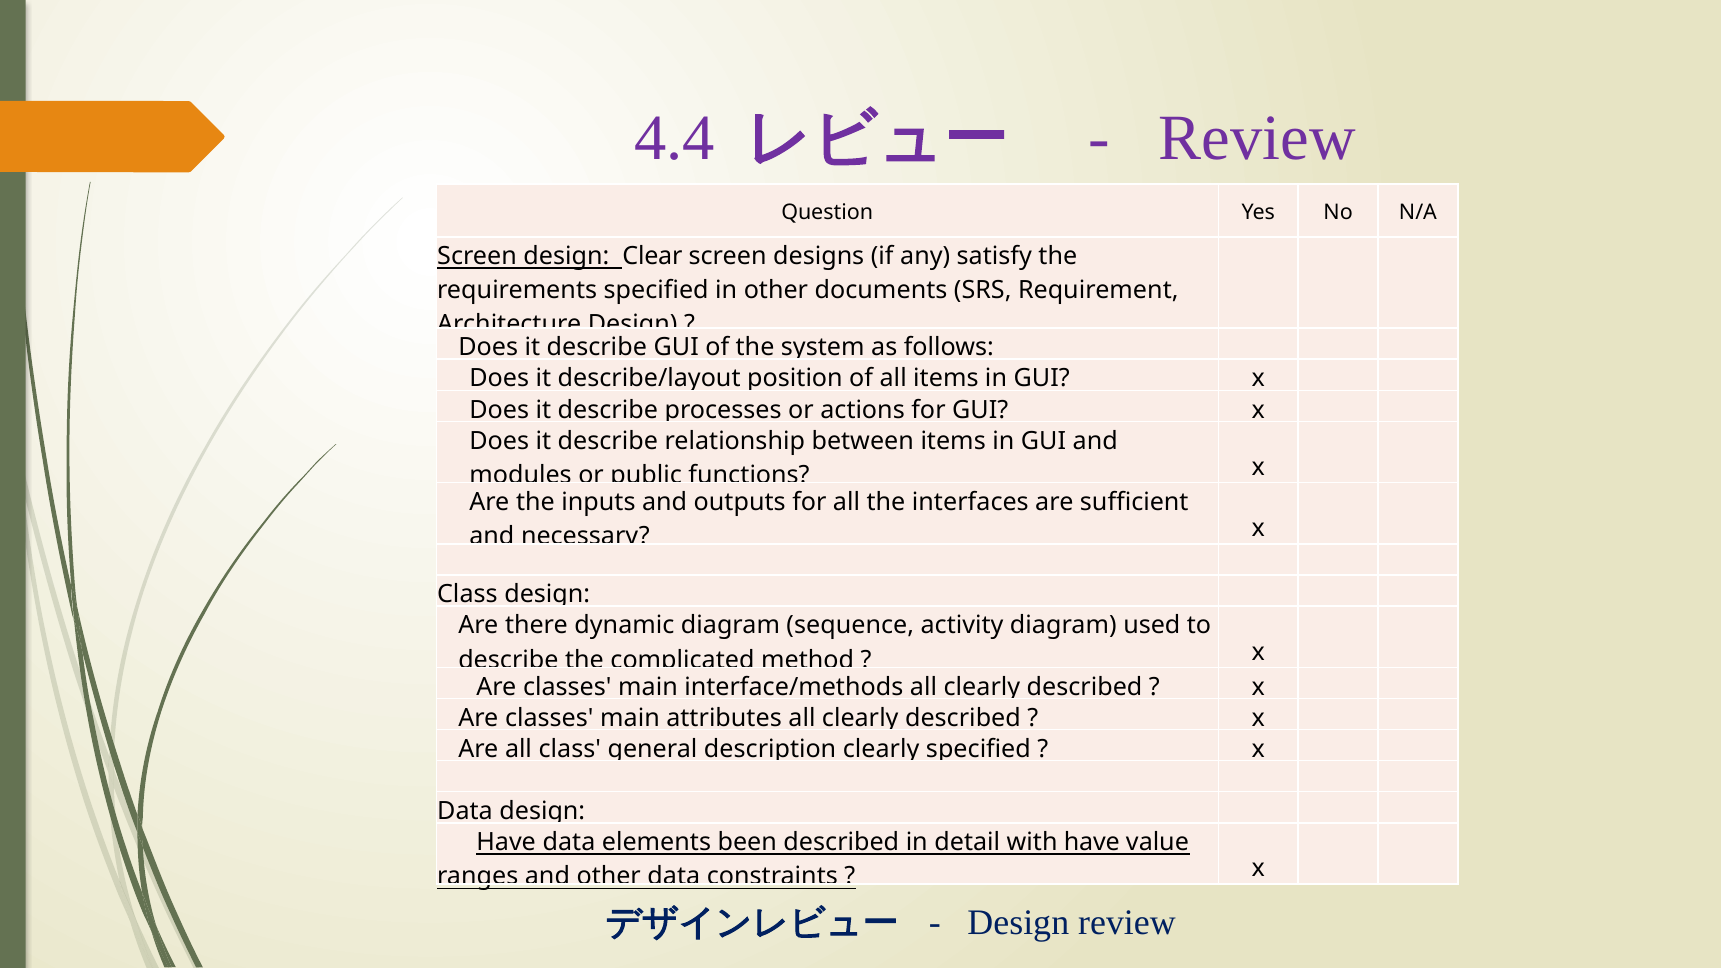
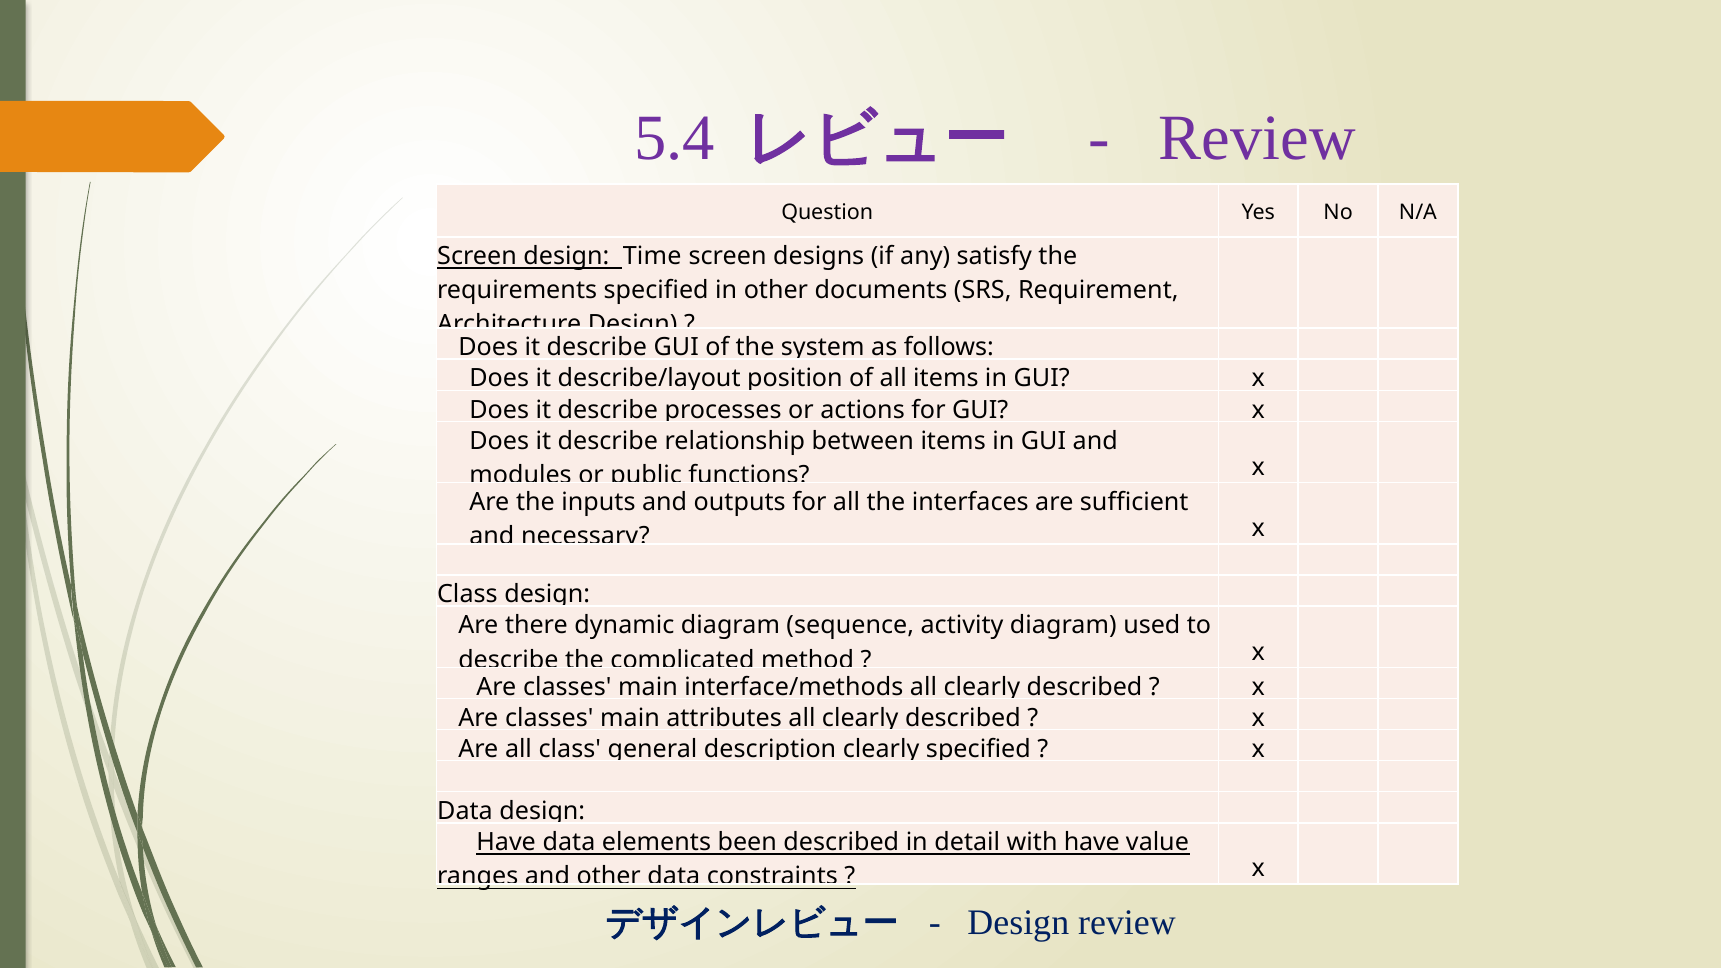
4.4: 4.4 -> 5.4
Clear: Clear -> Time
